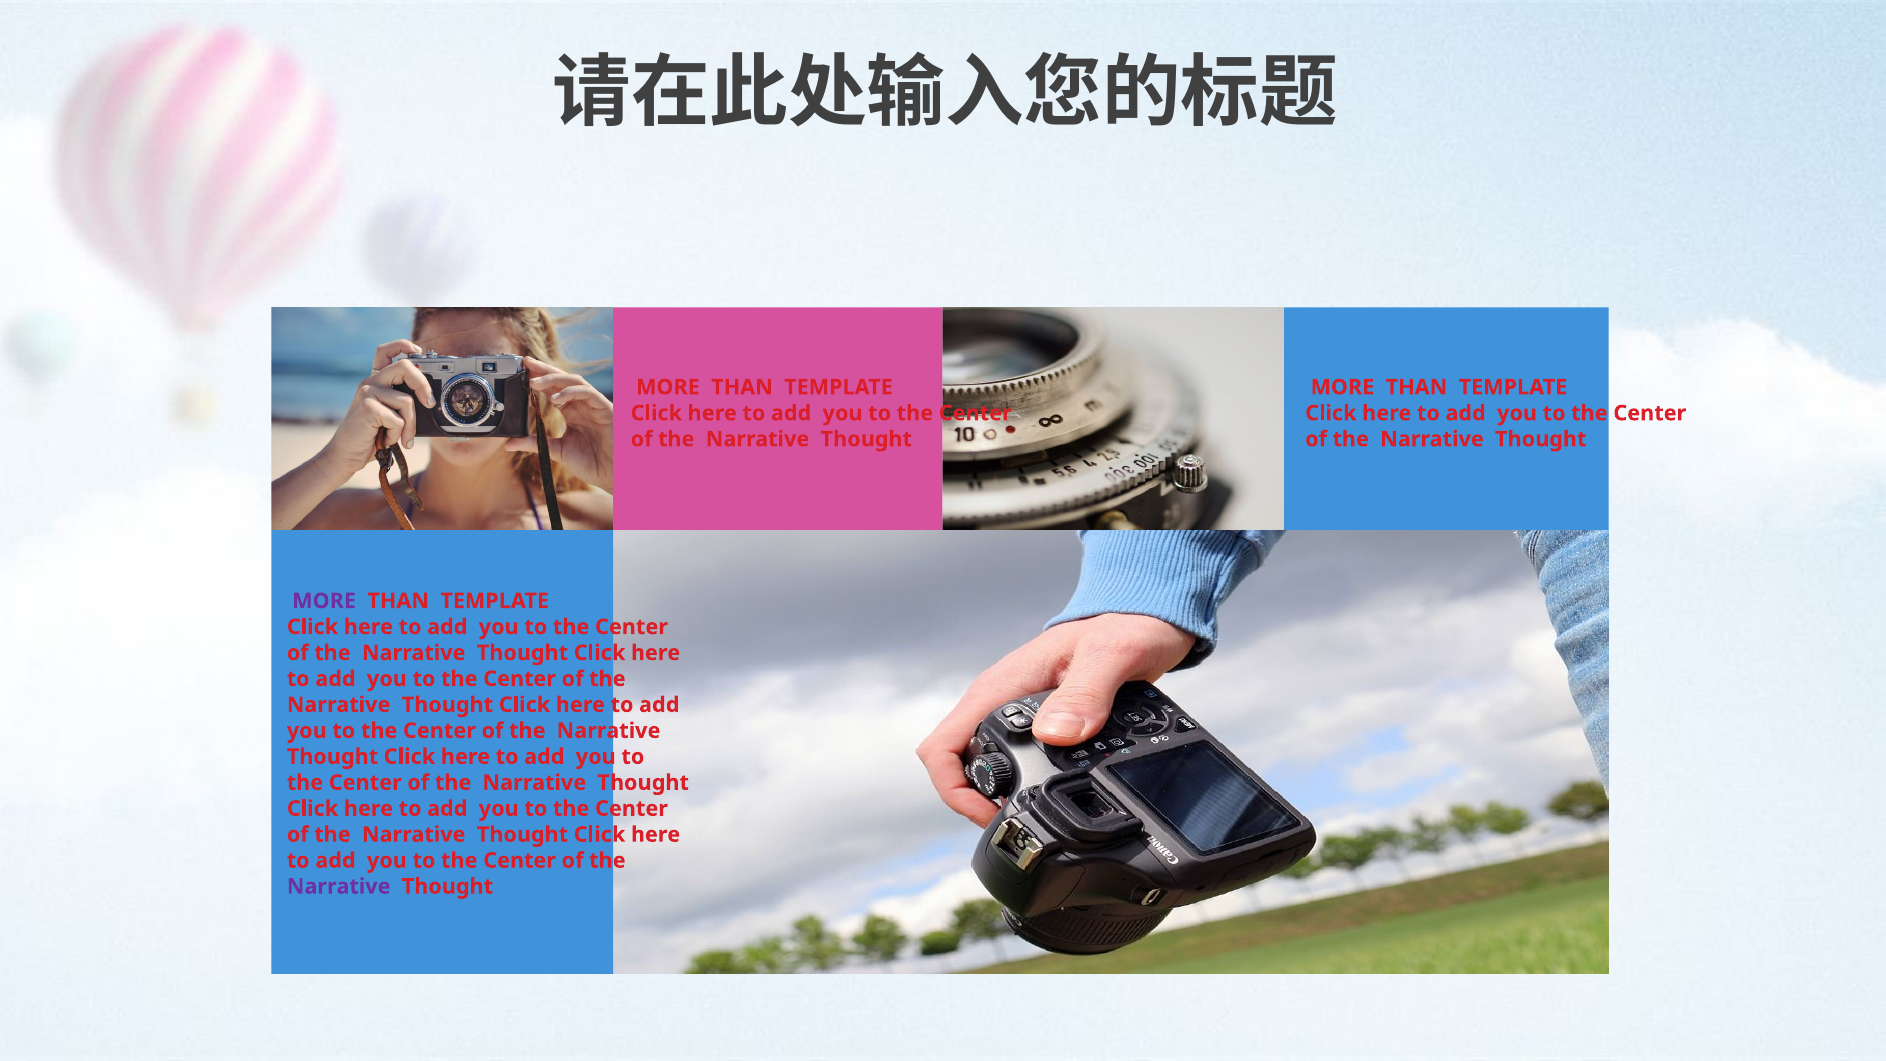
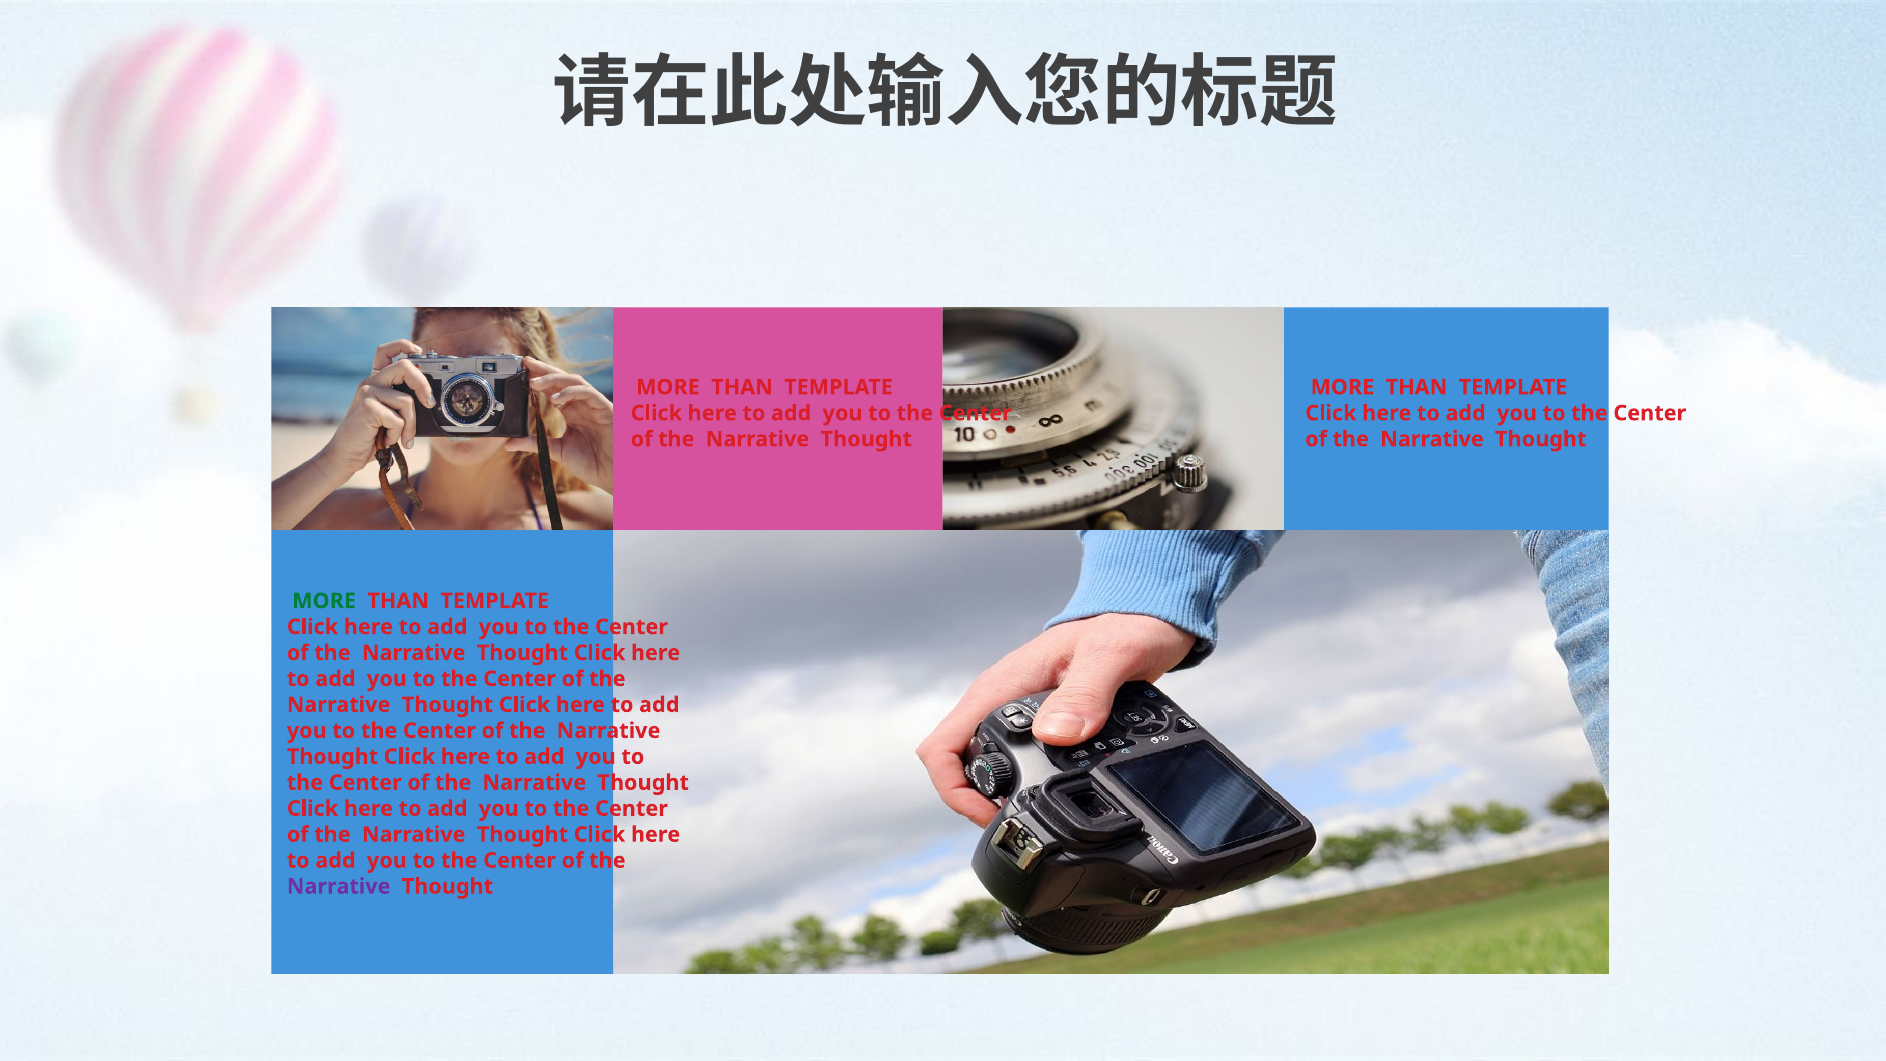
MORE at (324, 601) colour: purple -> green
